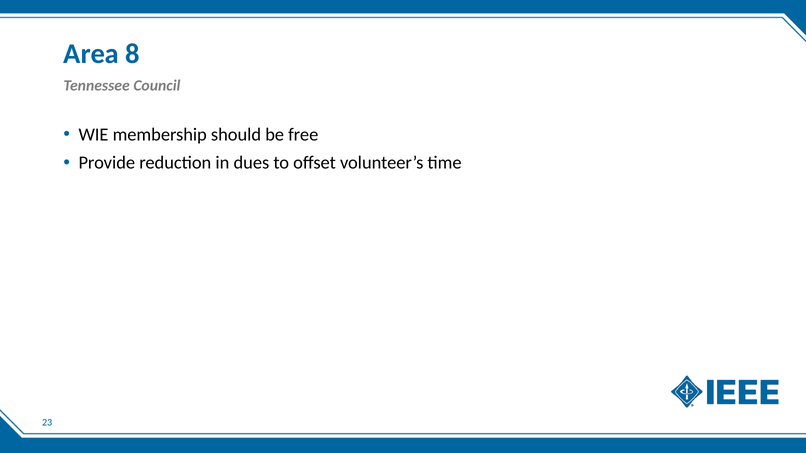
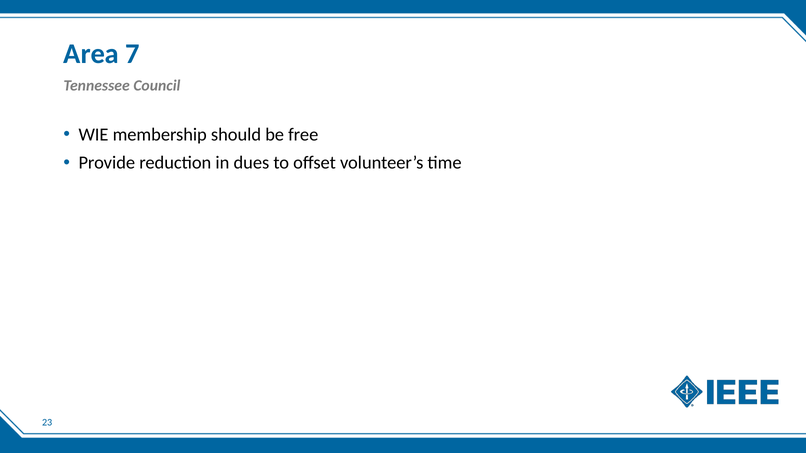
8: 8 -> 7
